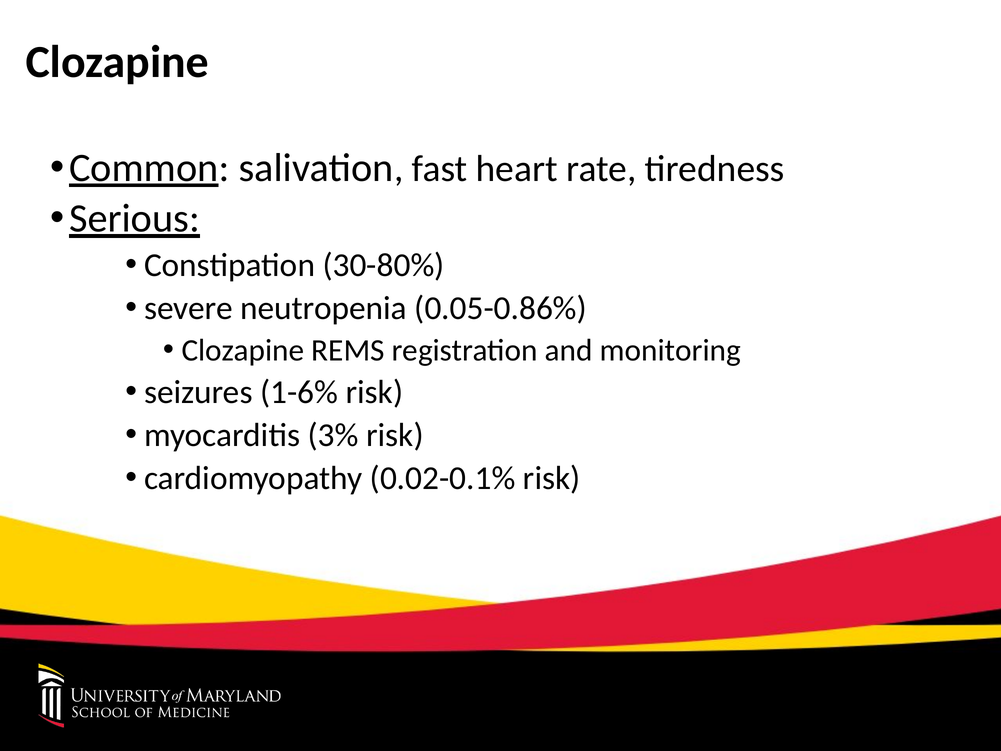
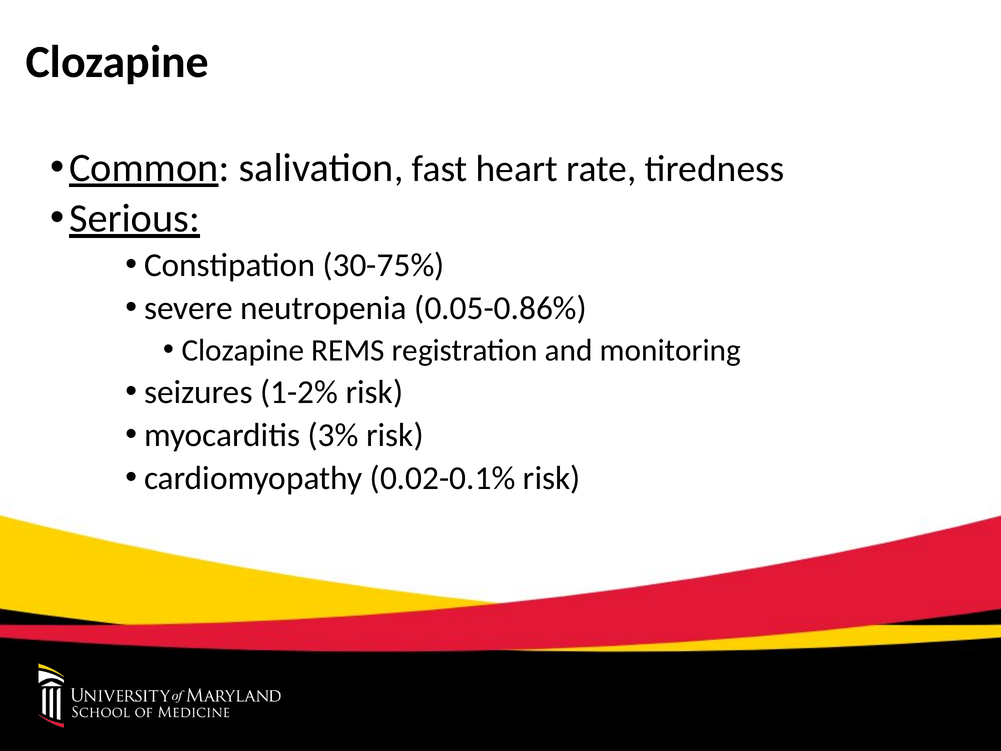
30-80%: 30-80% -> 30-75%
1-6%: 1-6% -> 1-2%
